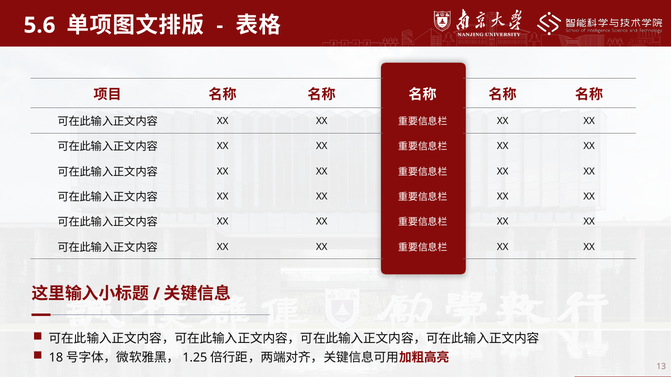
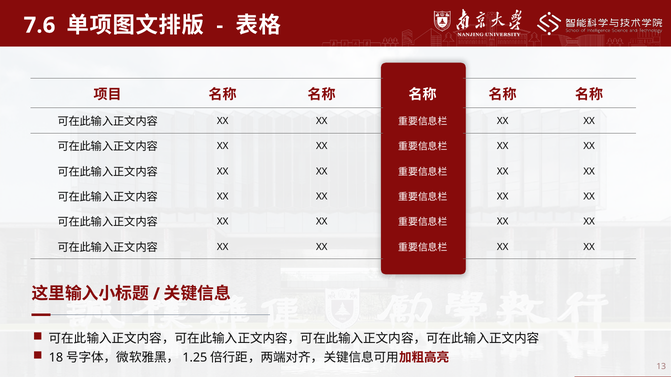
5.6: 5.6 -> 7.6
